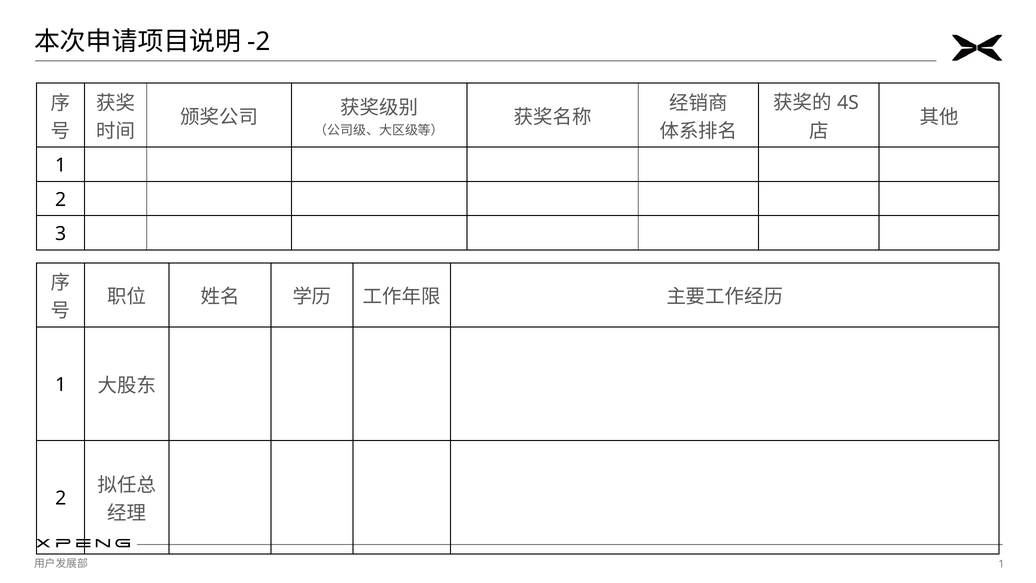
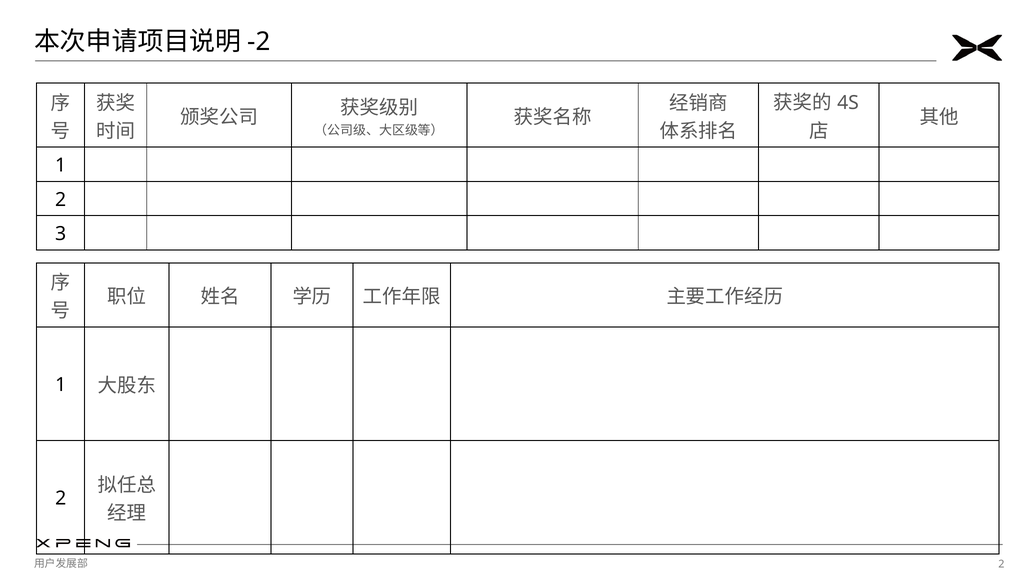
1 at (1001, 564): 1 -> 2
